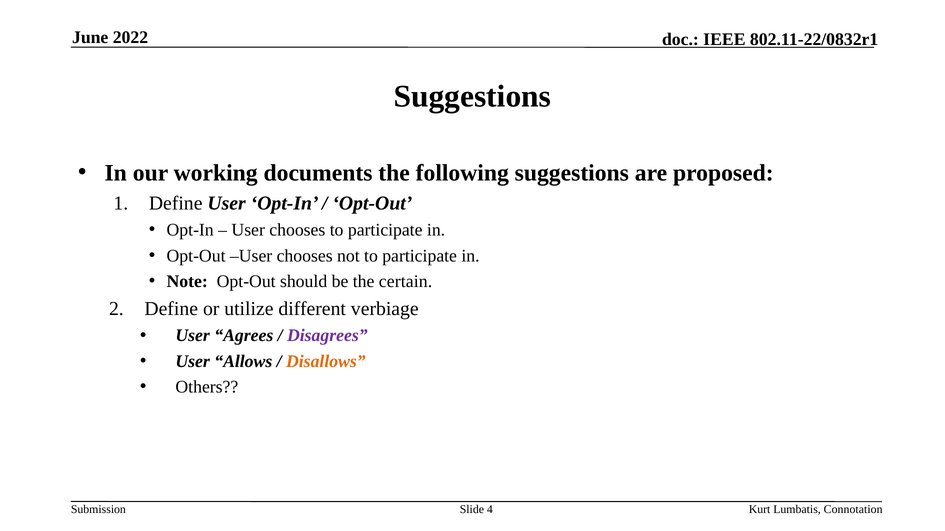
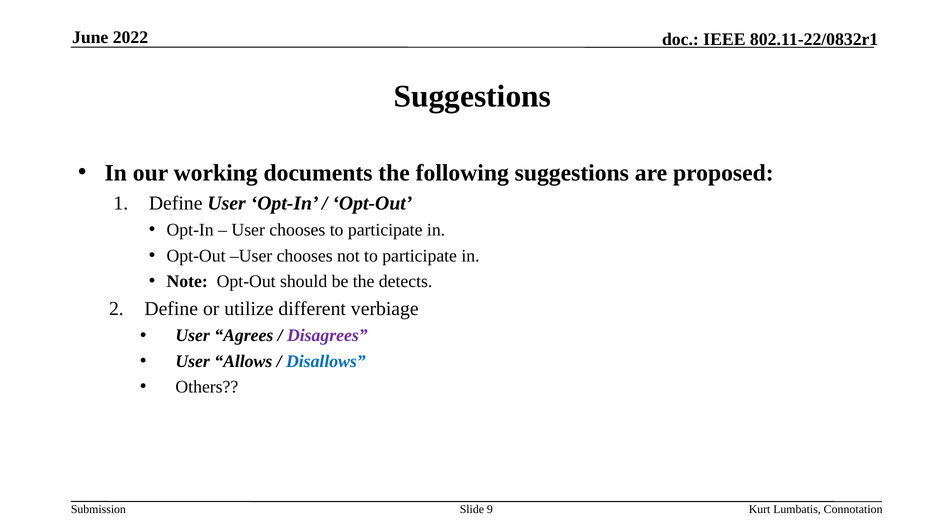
certain: certain -> detects
Disallows colour: orange -> blue
4: 4 -> 9
